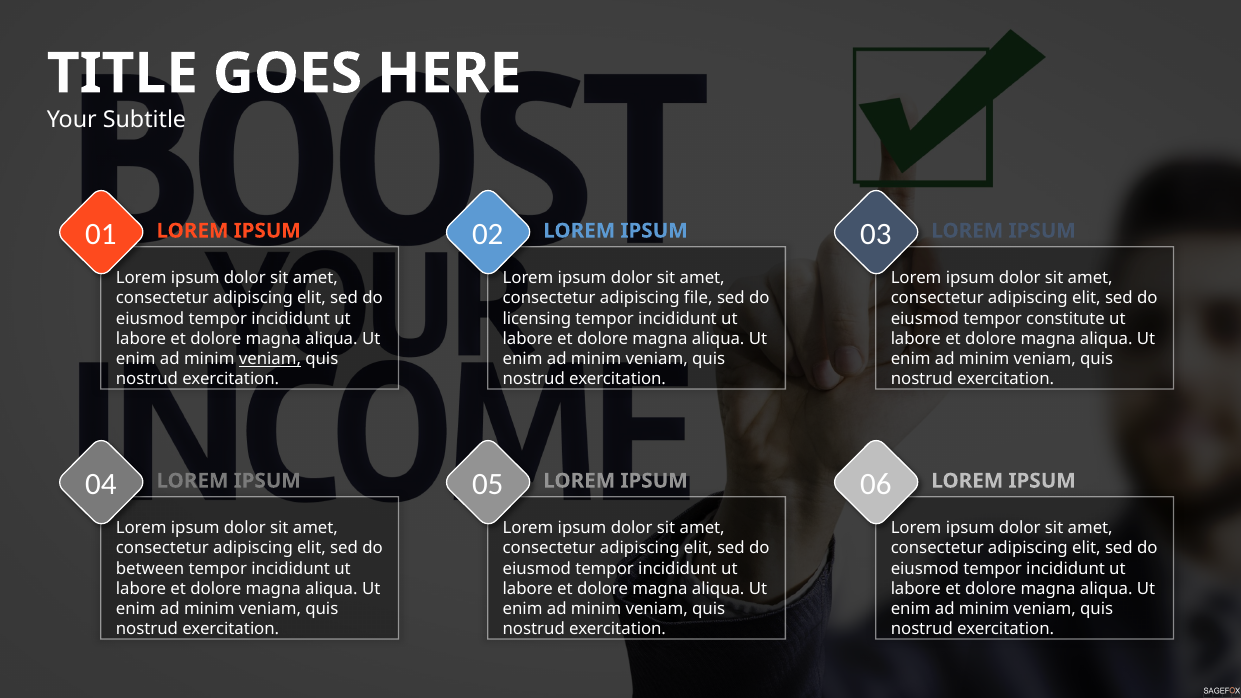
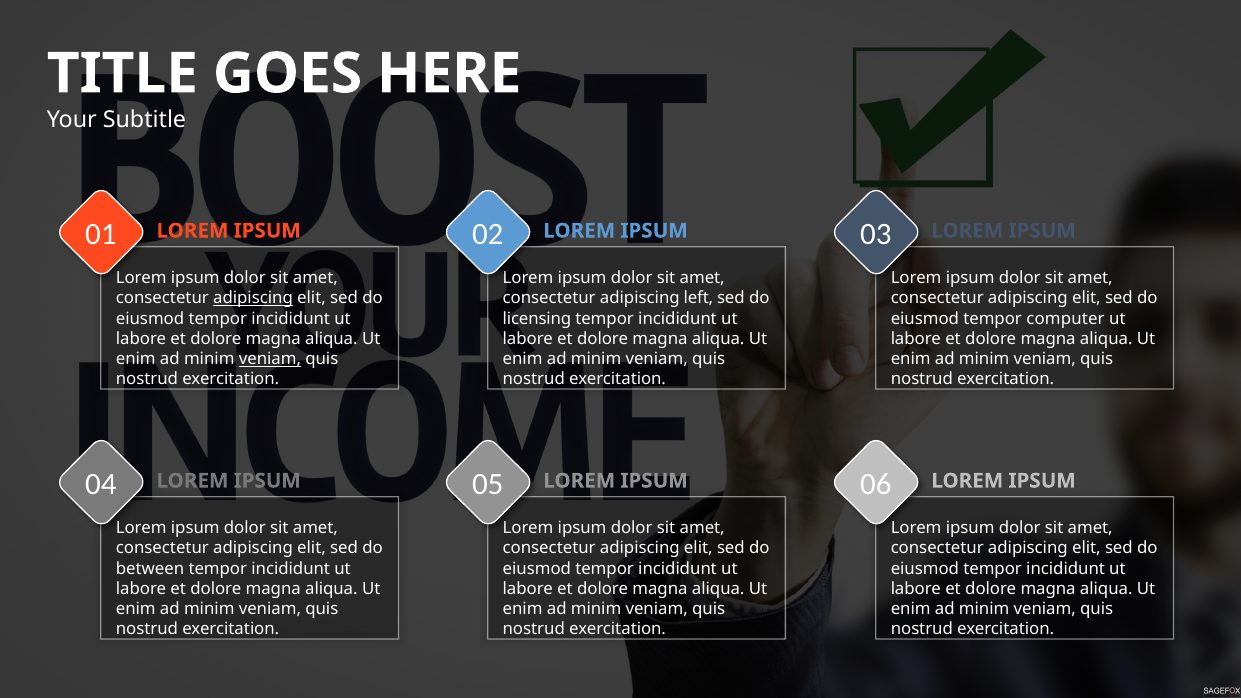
adipiscing at (253, 298) underline: none -> present
file: file -> left
constitute: constitute -> computer
